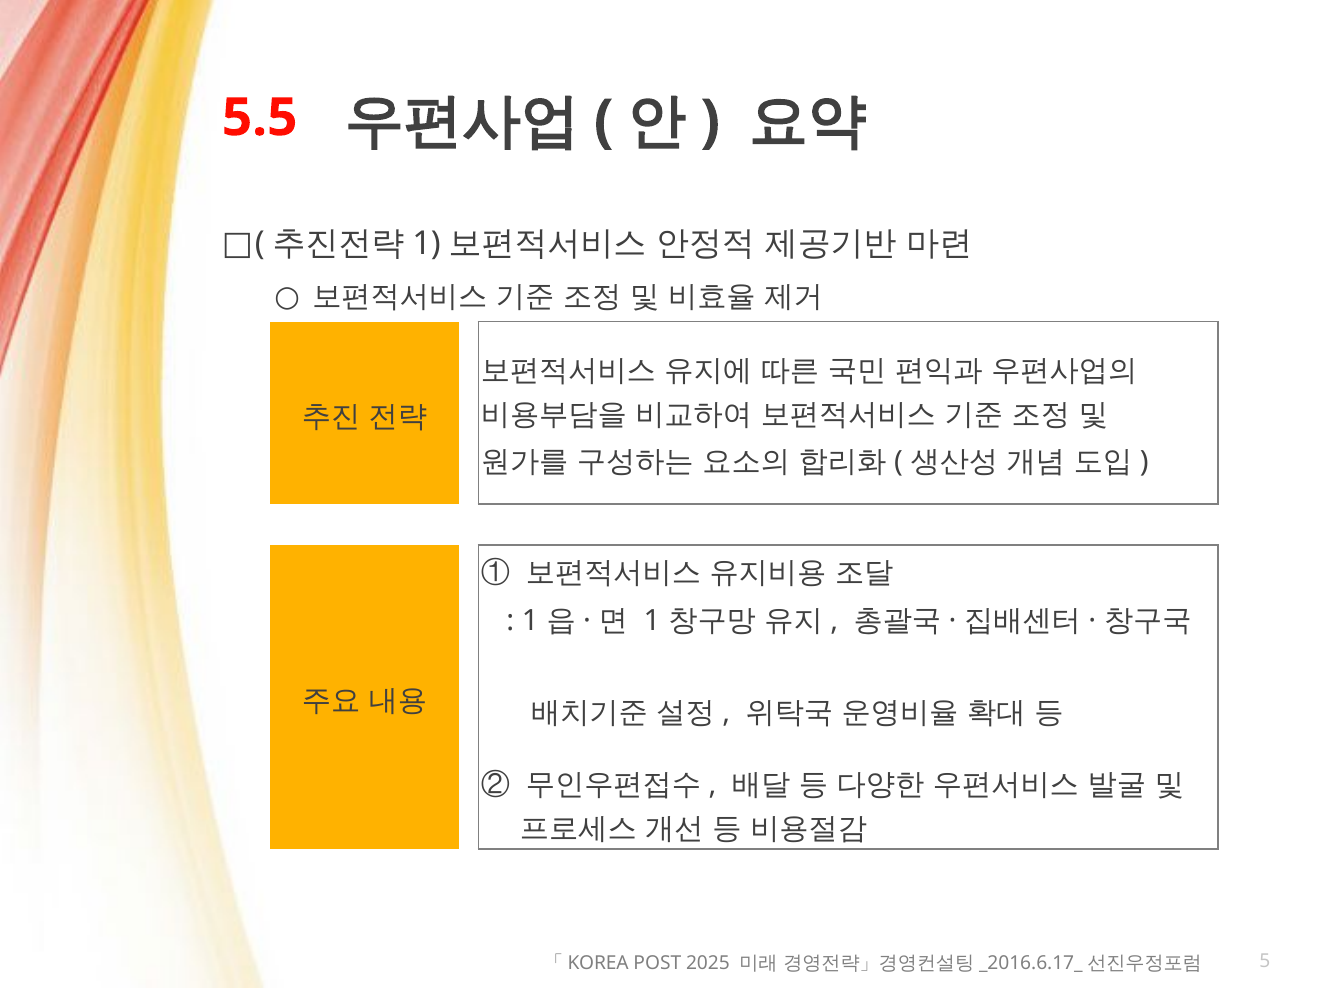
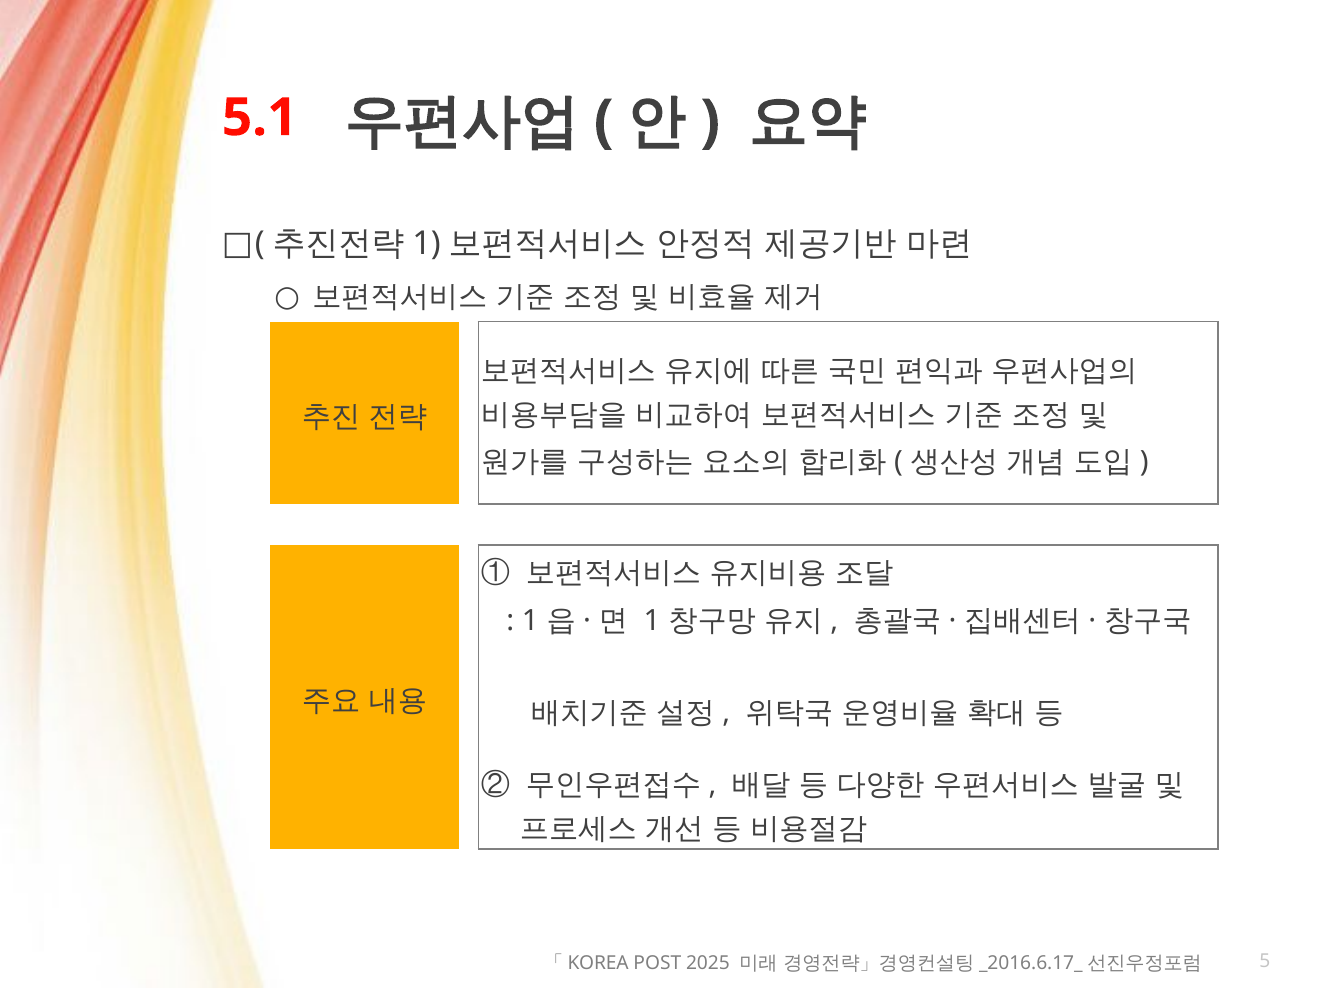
5.5: 5.5 -> 5.1
